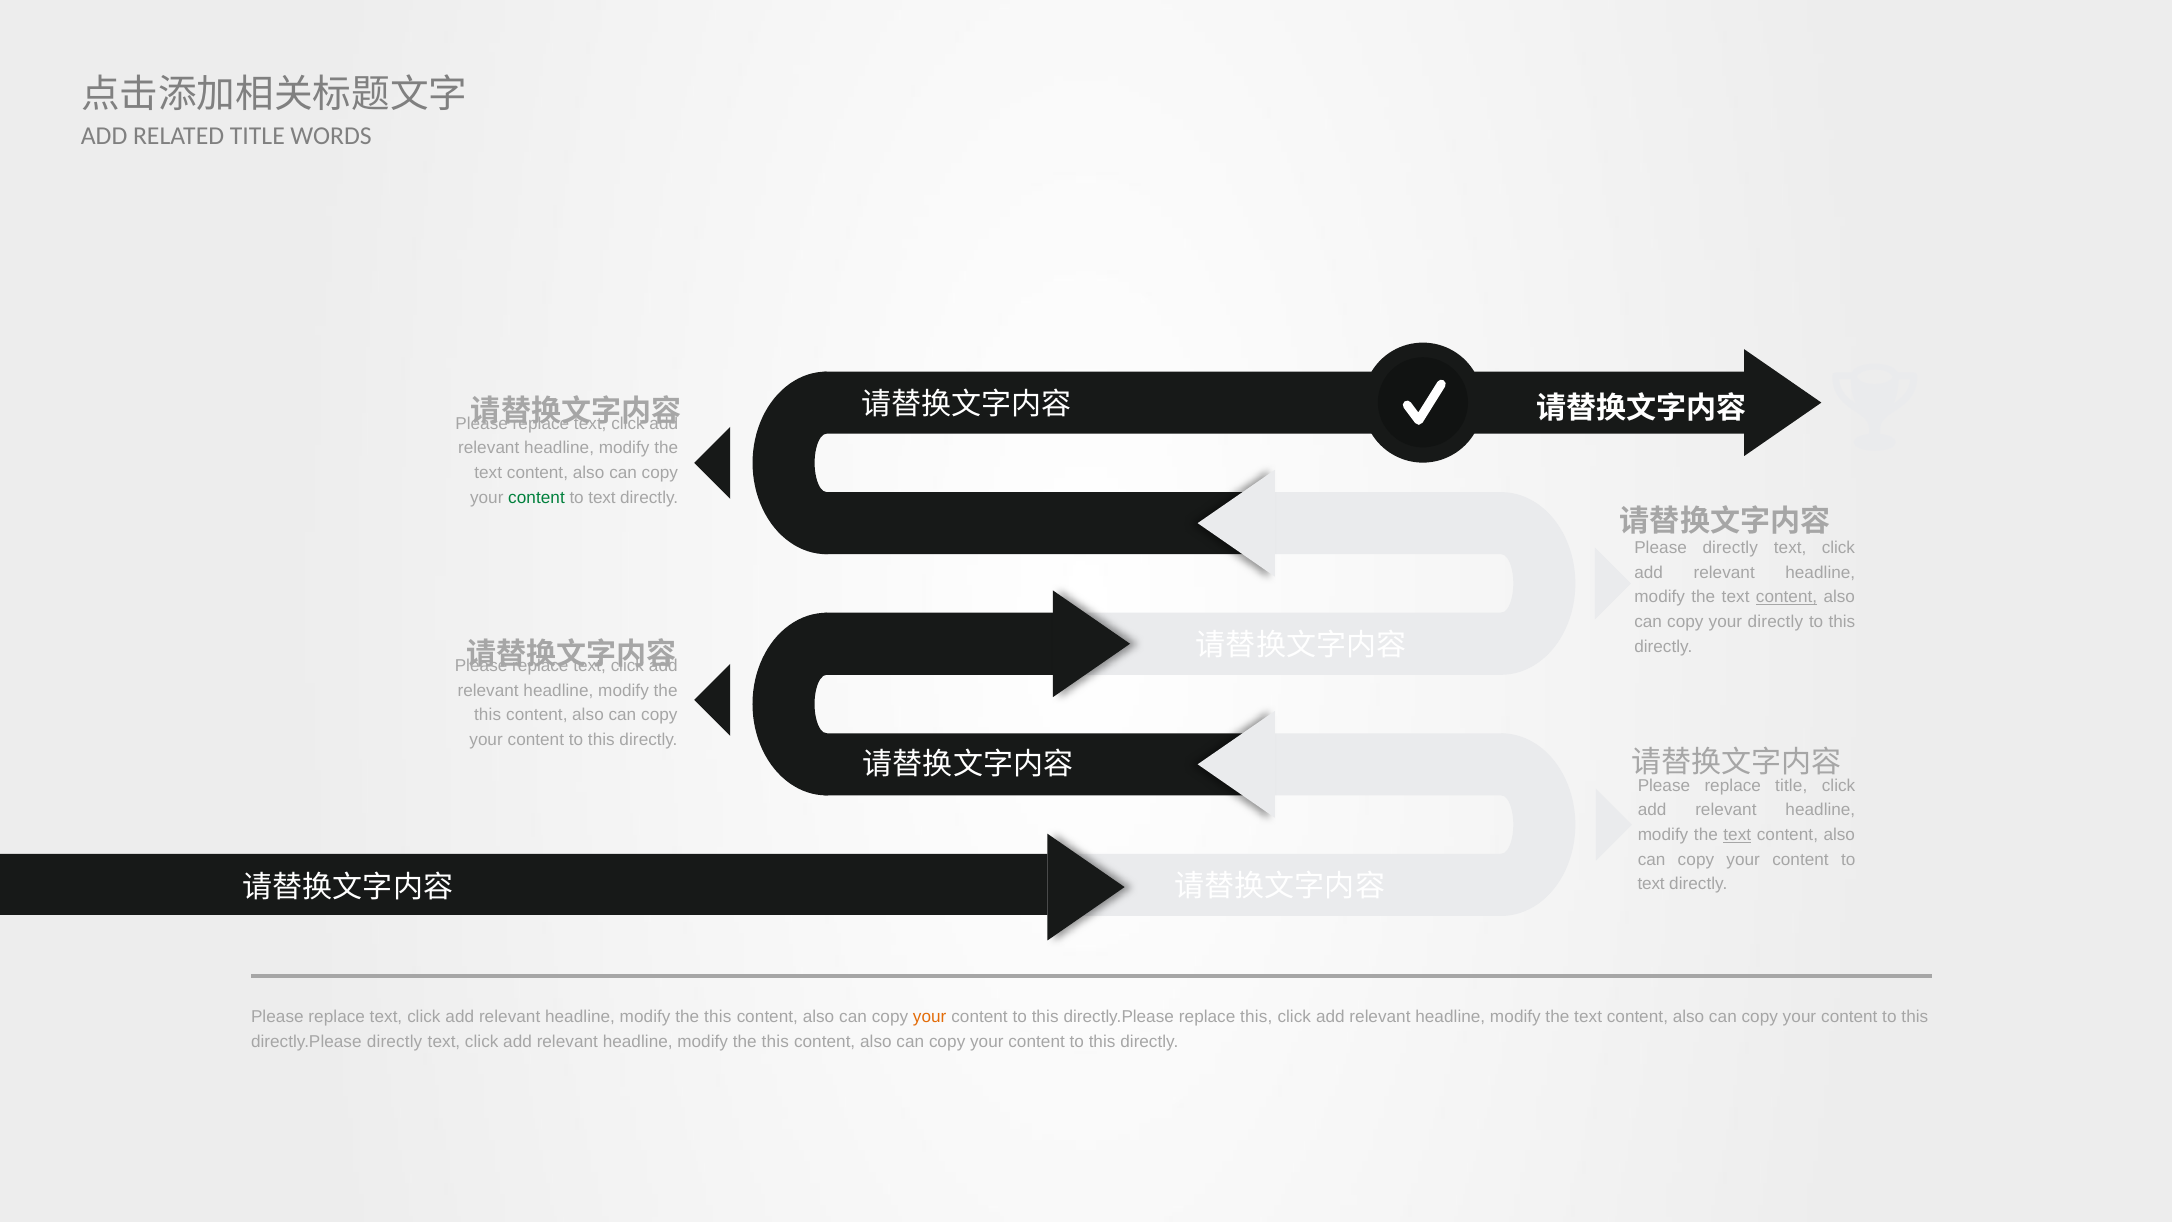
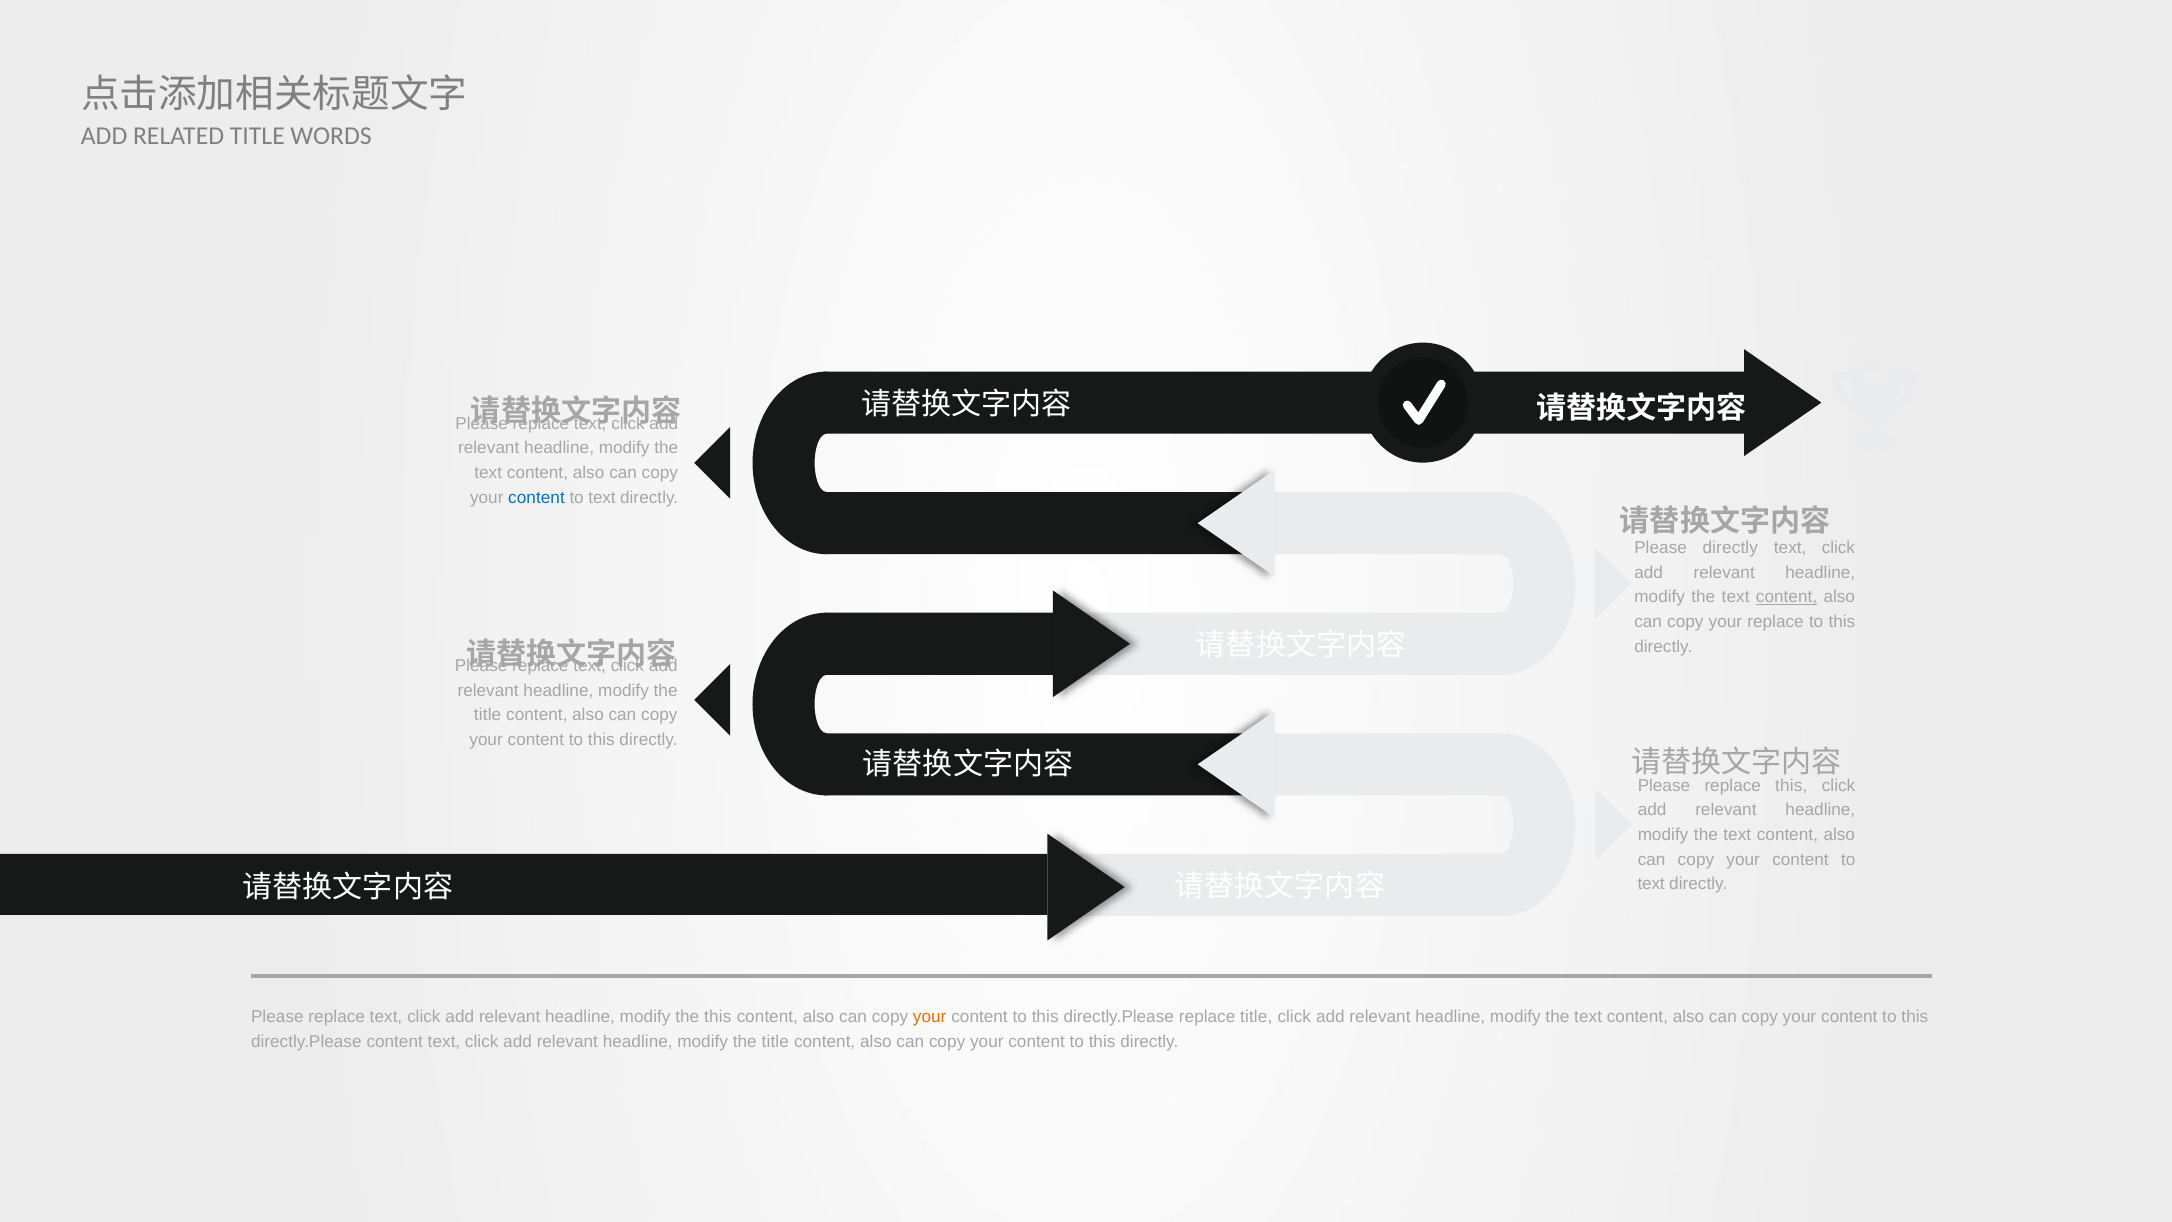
content at (536, 497) colour: green -> blue
your directly: directly -> replace
this at (488, 715): this -> title
replace title: title -> this
text at (1737, 835) underline: present -> none
replace this: this -> title
directly.Please directly: directly -> content
this at (775, 1041): this -> title
